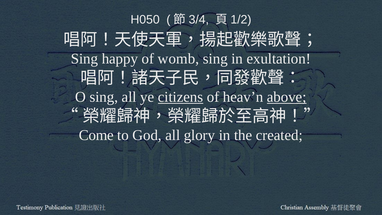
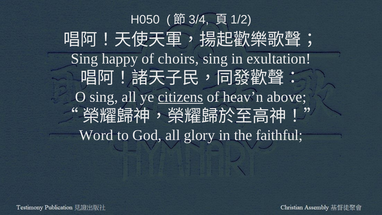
womb: womb -> choirs
above underline: present -> none
Come: Come -> Word
created: created -> faithful
